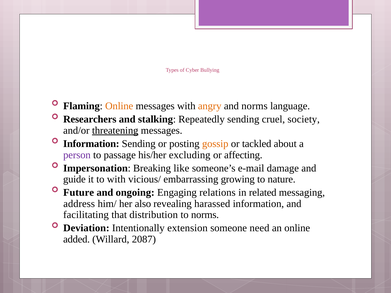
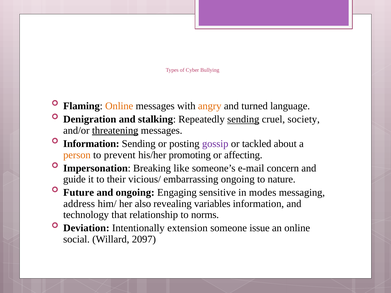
and norms: norms -> turned
Researchers: Researchers -> Denigration
sending at (243, 119) underline: none -> present
gossip colour: orange -> purple
person colour: purple -> orange
passage: passage -> prevent
excluding: excluding -> promoting
damage: damage -> concern
to with: with -> their
embarrassing growing: growing -> ongoing
relations: relations -> sensitive
related: related -> modes
harassed: harassed -> variables
facilitating: facilitating -> technology
distribution: distribution -> relationship
need: need -> issue
added: added -> social
2087: 2087 -> 2097
